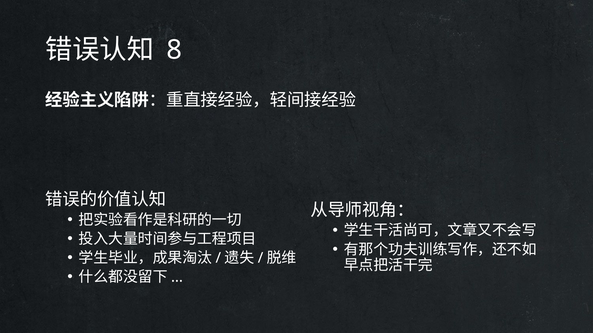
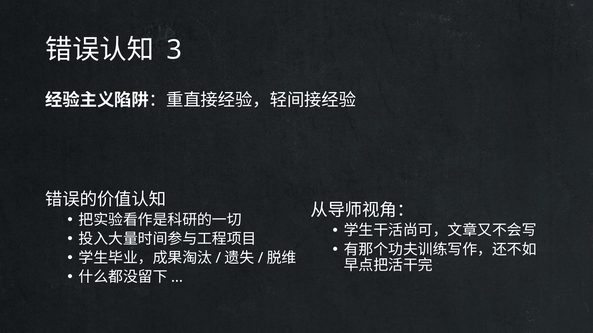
8: 8 -> 3
